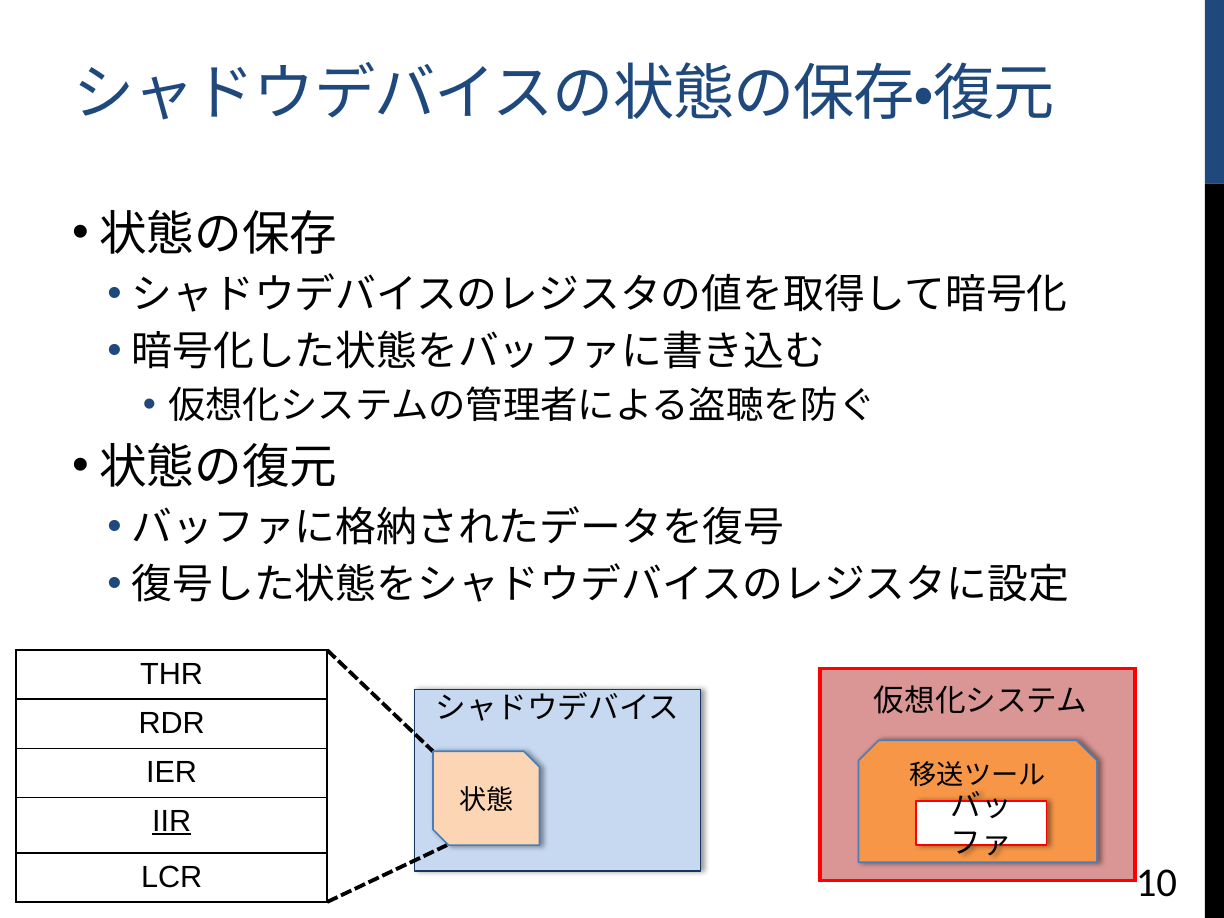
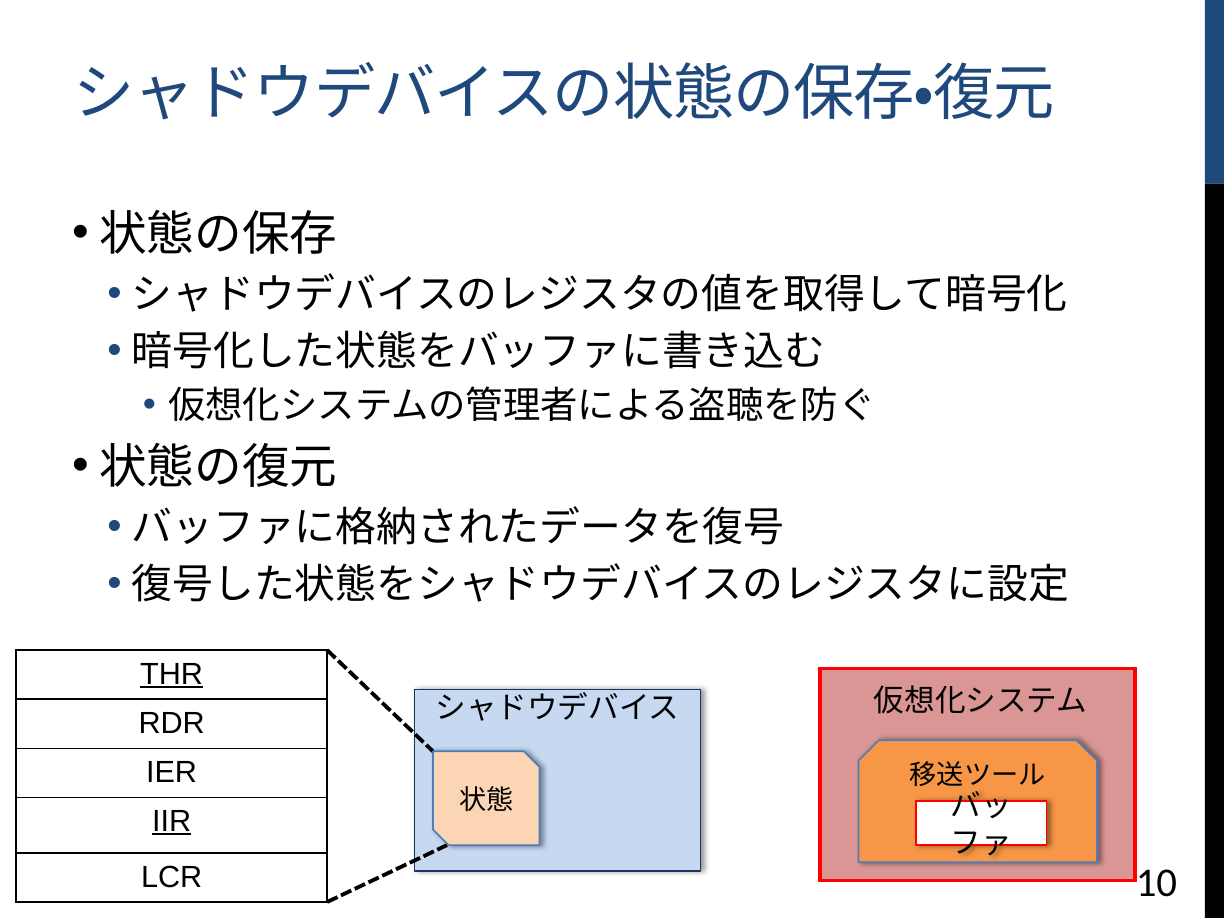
THR underline: none -> present
